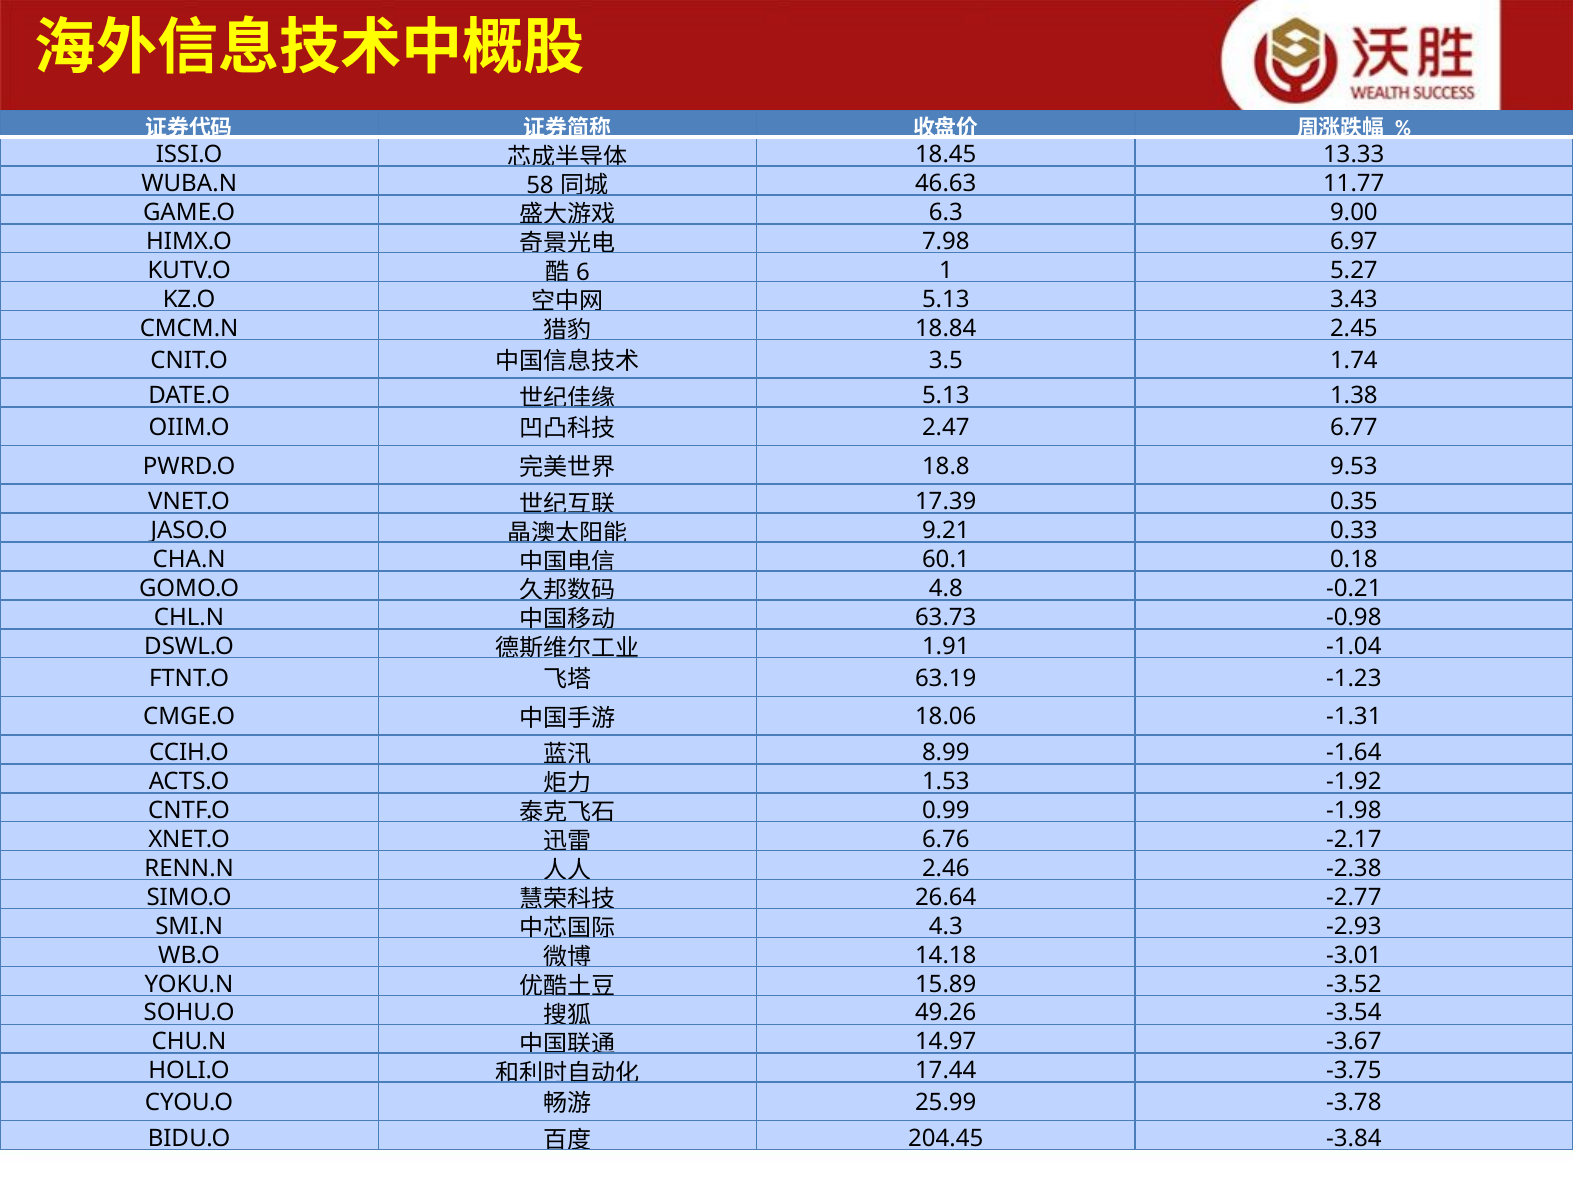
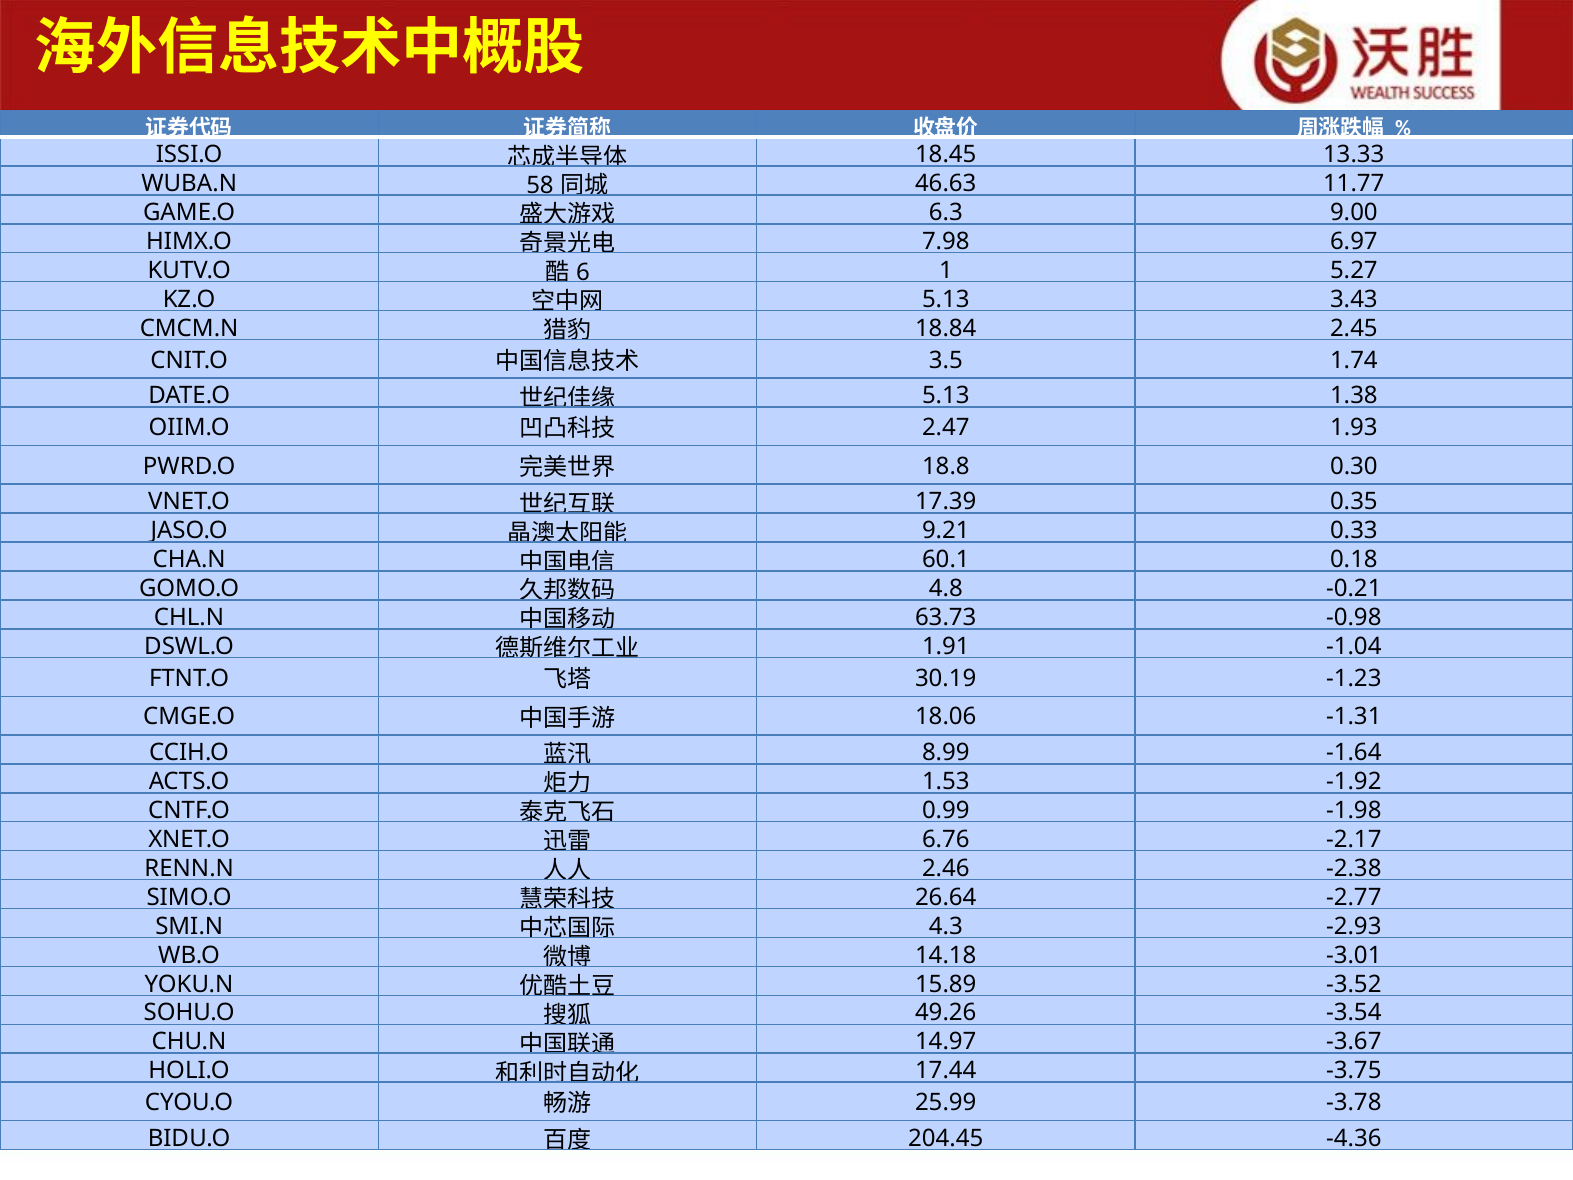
6.77: 6.77 -> 1.93
9.53: 9.53 -> 0.30
63.19: 63.19 -> 30.19
-3.84: -3.84 -> -4.36
